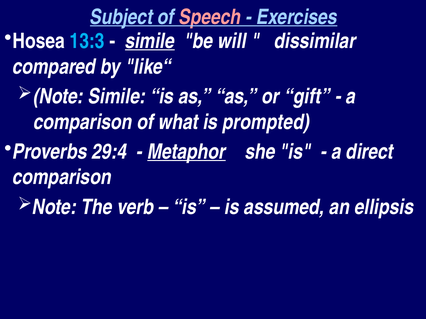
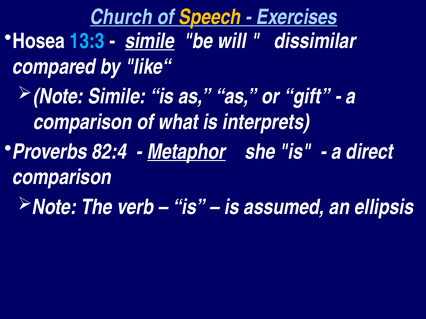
Subject: Subject -> Church
Speech colour: pink -> yellow
prompted: prompted -> interprets
29:4: 29:4 -> 82:4
